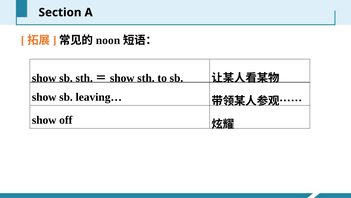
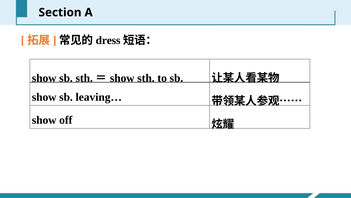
noon: noon -> dress
